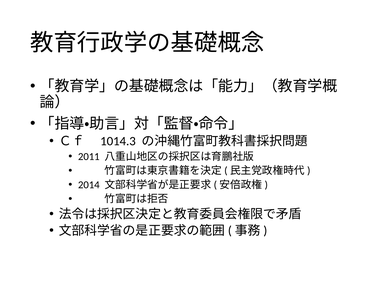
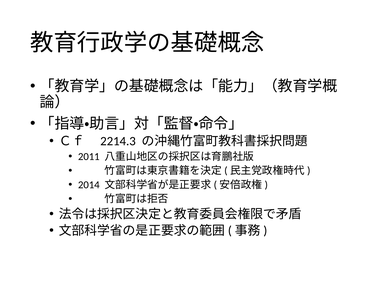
1014.3: 1014.3 -> 2214.3
